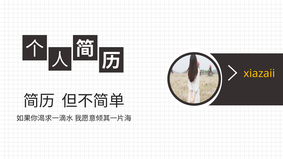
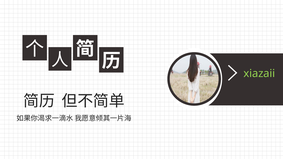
xiazaii colour: yellow -> light green
